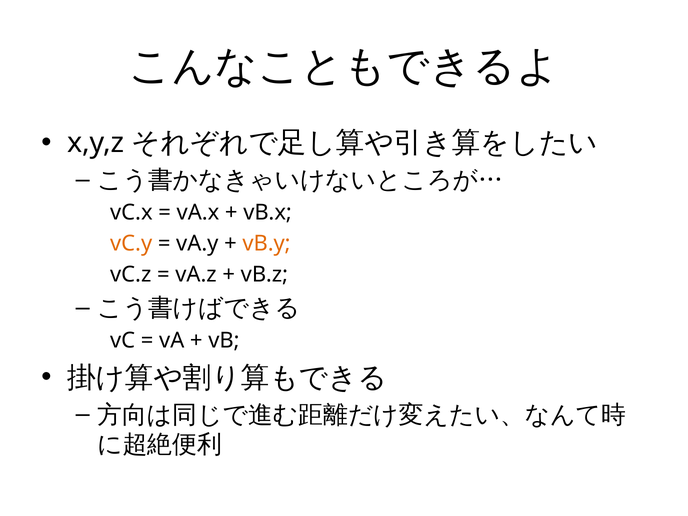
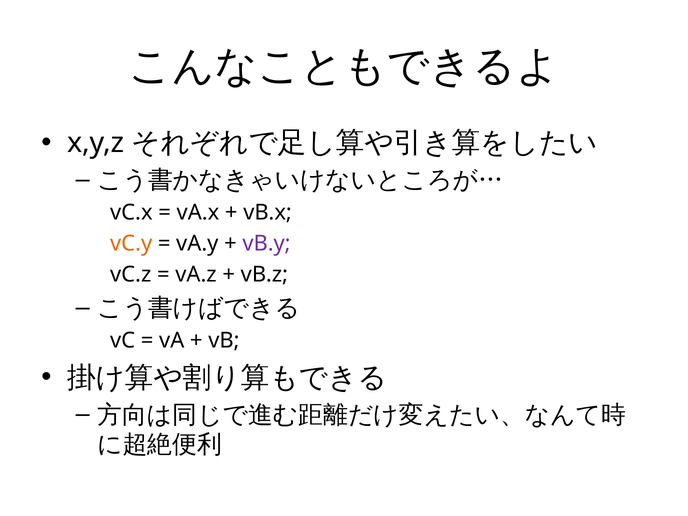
vB.y colour: orange -> purple
